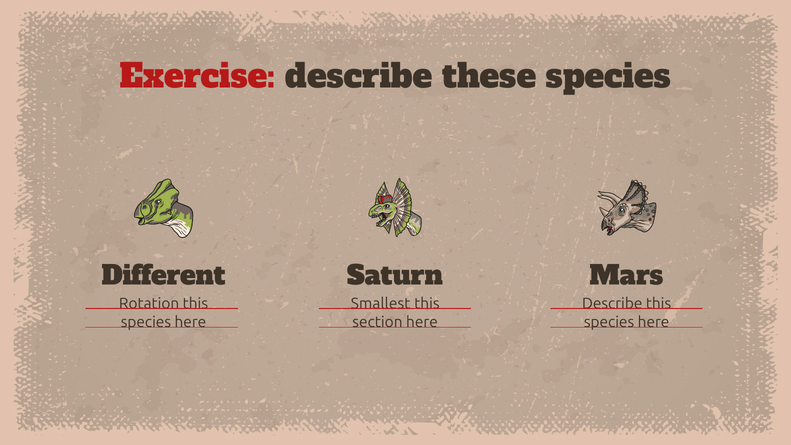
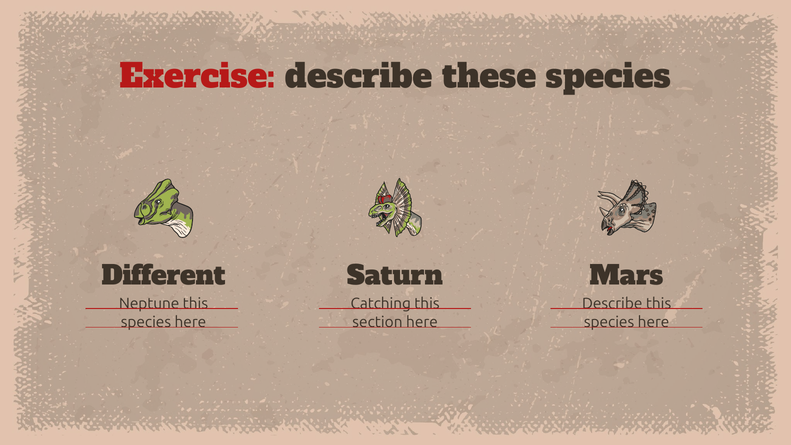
Rotation: Rotation -> Neptune
Smallest: Smallest -> Catching
